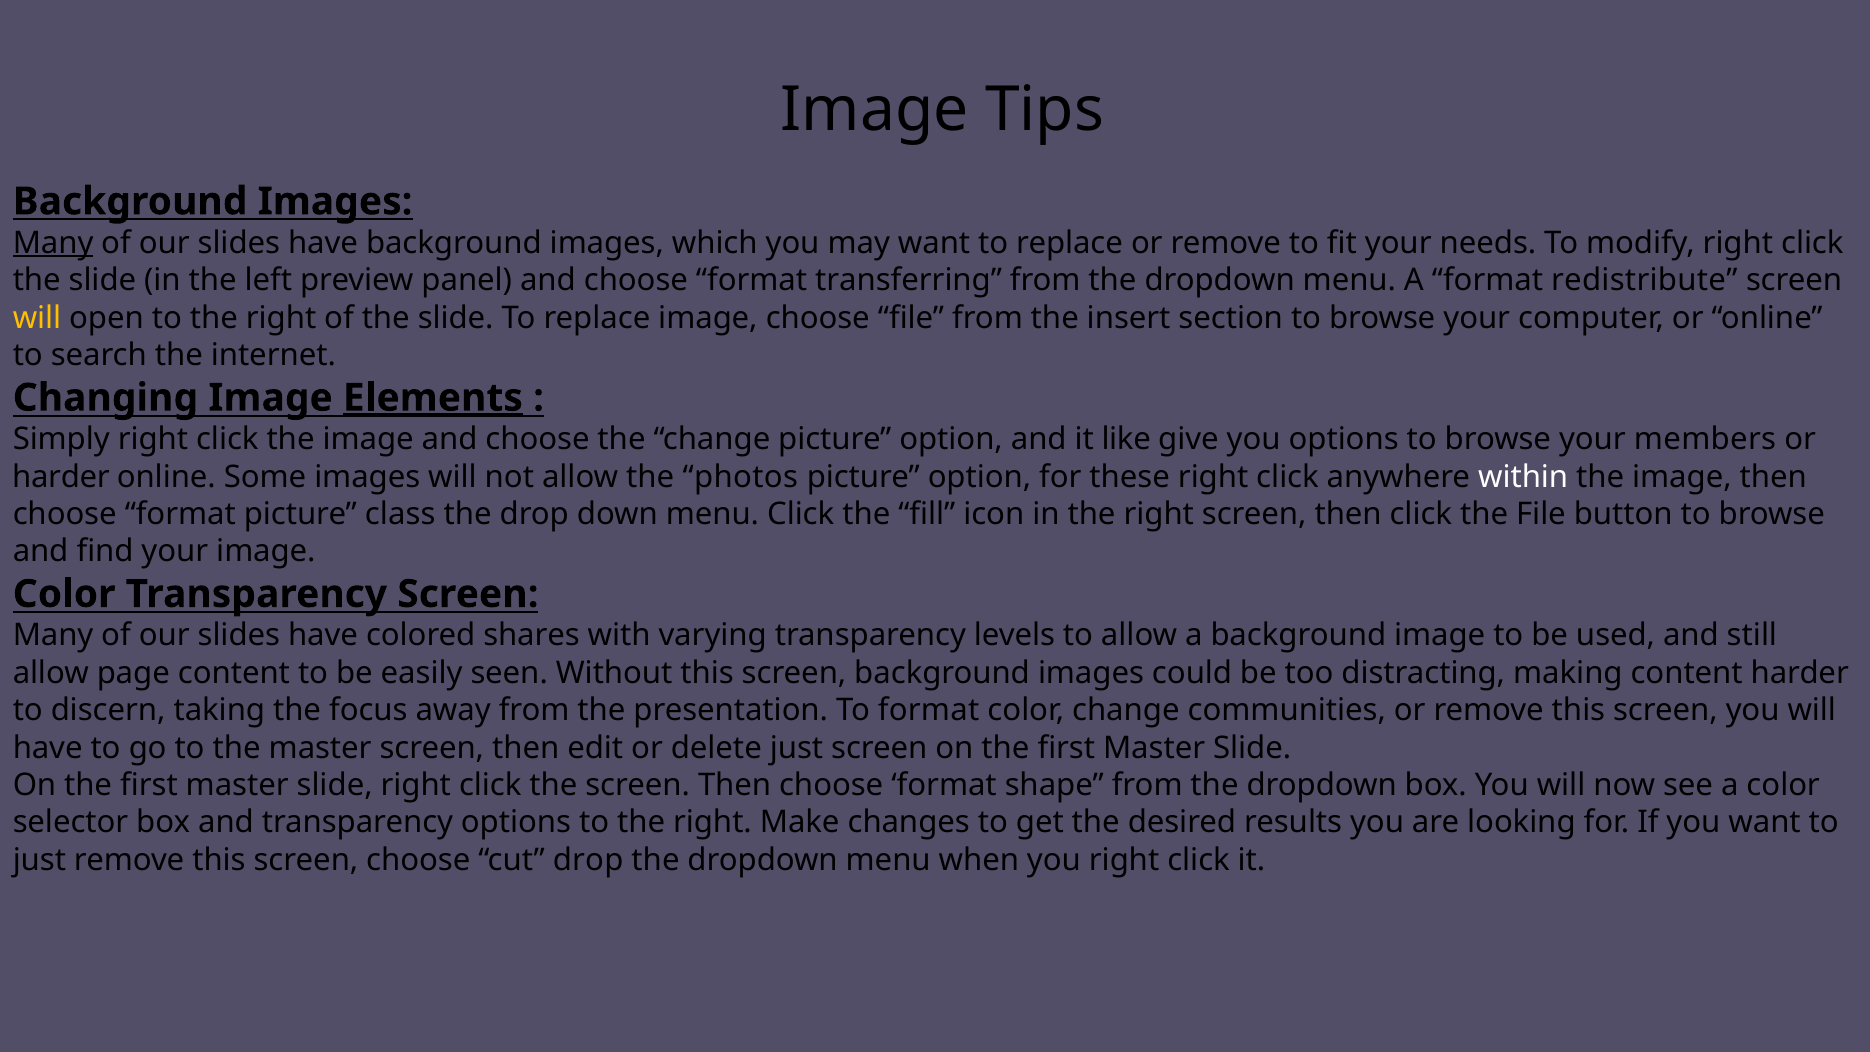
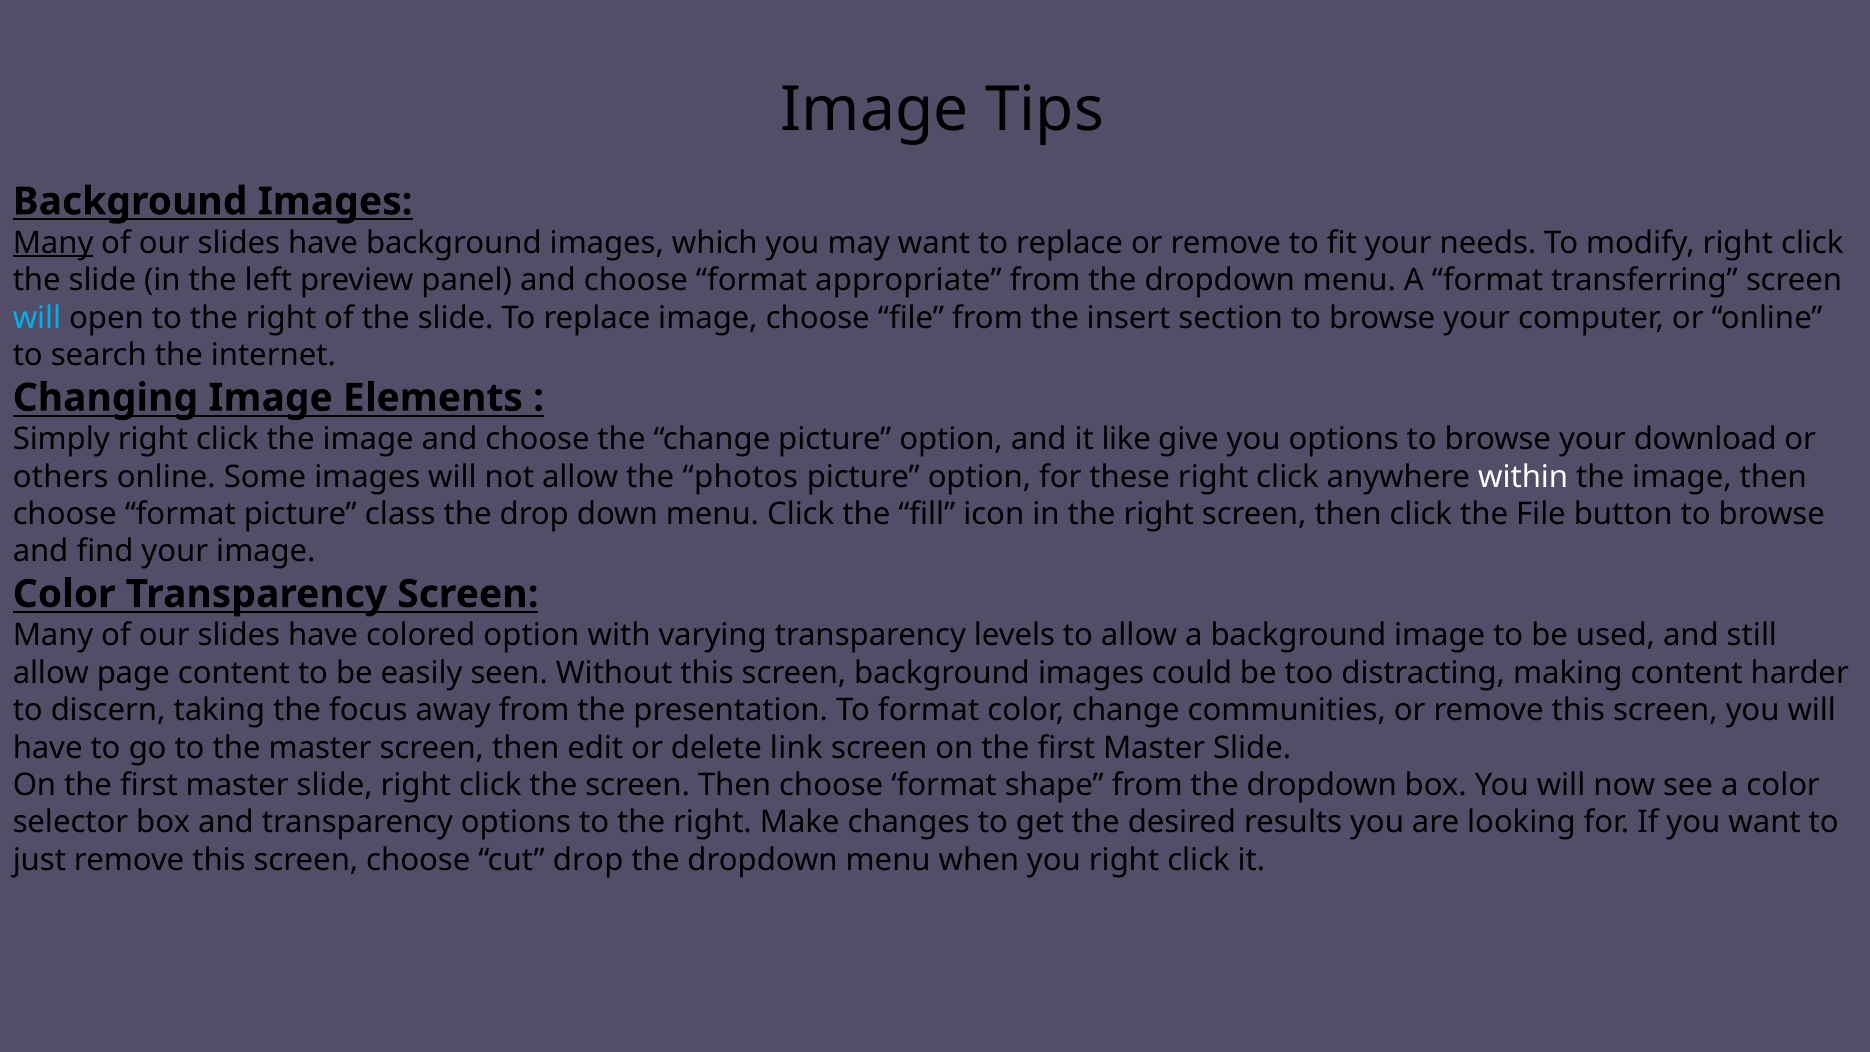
transferring: transferring -> appropriate
redistribute: redistribute -> transferring
will at (37, 318) colour: yellow -> light blue
Elements underline: present -> none
members: members -> download
harder at (61, 477): harder -> others
colored shares: shares -> option
delete just: just -> link
